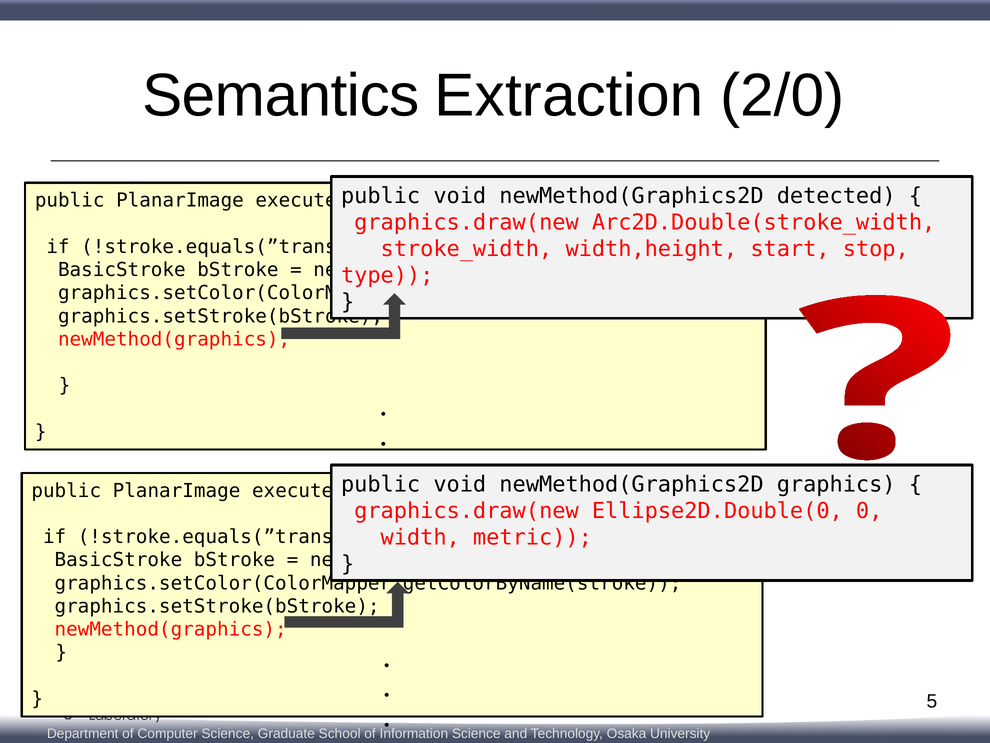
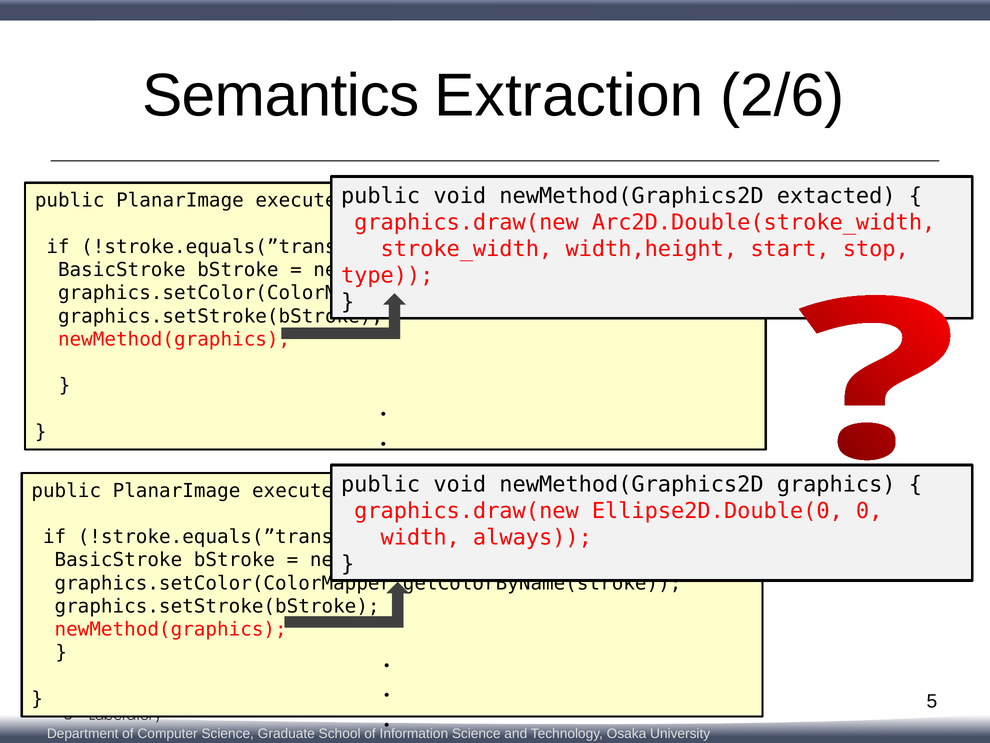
2/0: 2/0 -> 2/6
detected: detected -> extacted
metric: metric -> always
